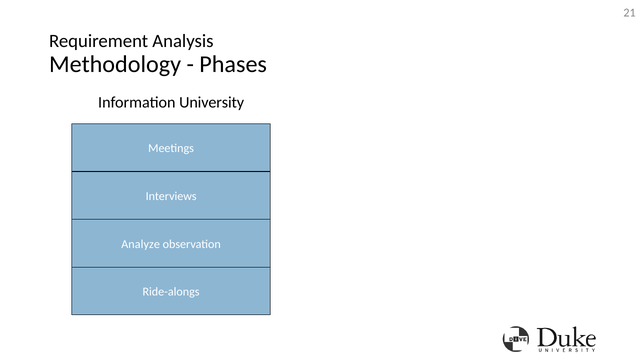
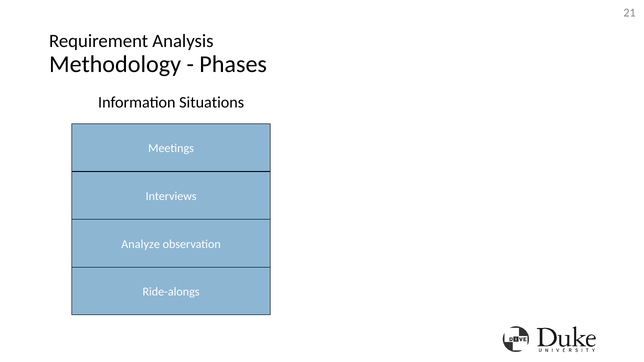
University: University -> Situations
